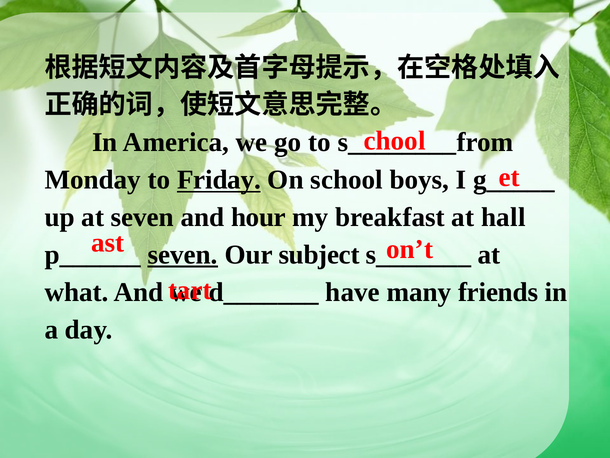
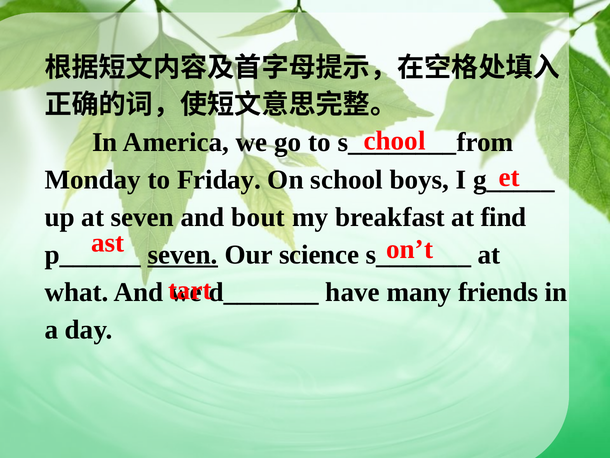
Friday underline: present -> none
hour: hour -> bout
hall: hall -> find
subject: subject -> science
